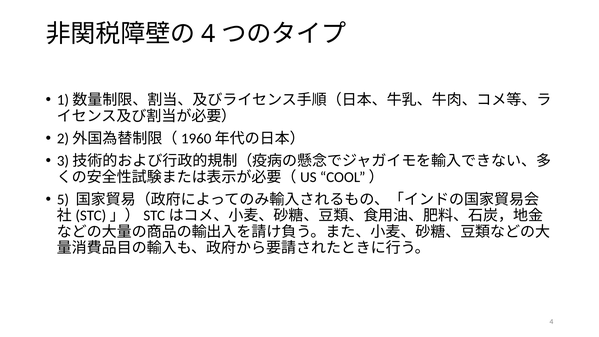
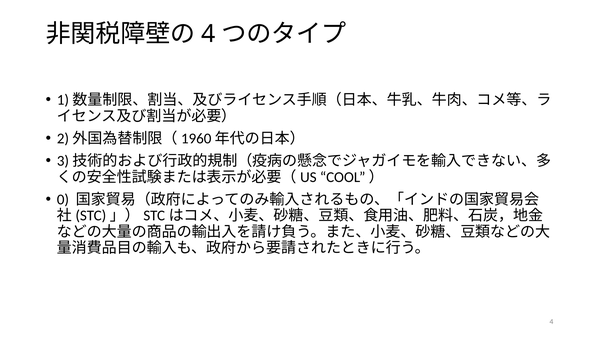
5: 5 -> 0
